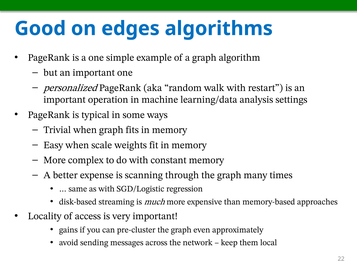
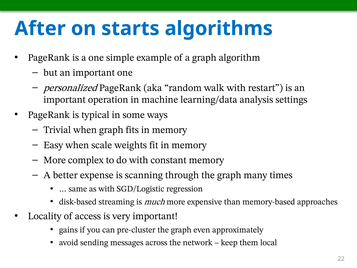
Good: Good -> After
edges: edges -> starts
